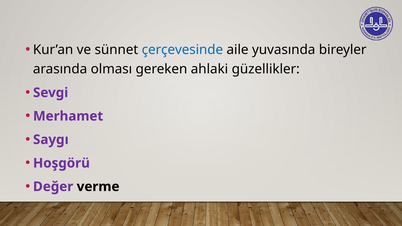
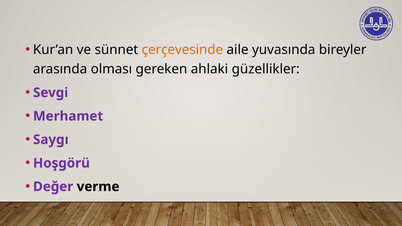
çerçevesinde colour: blue -> orange
